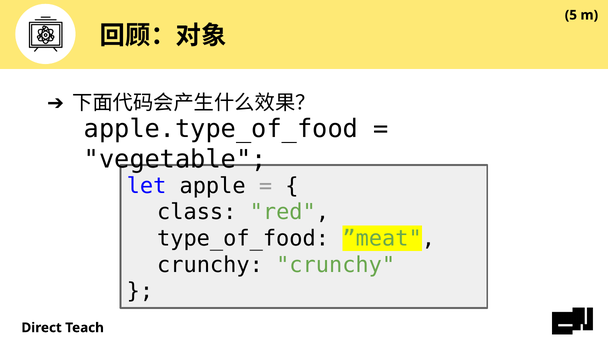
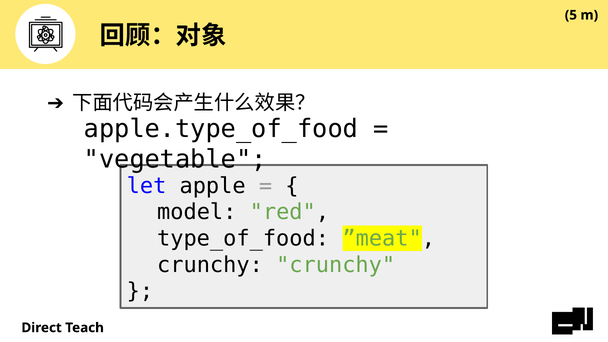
class: class -> model
